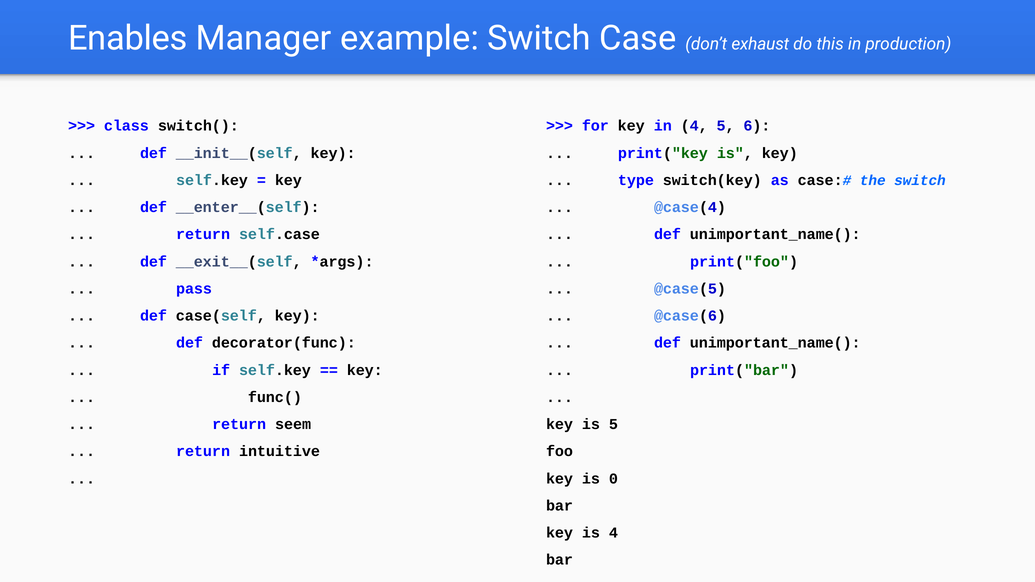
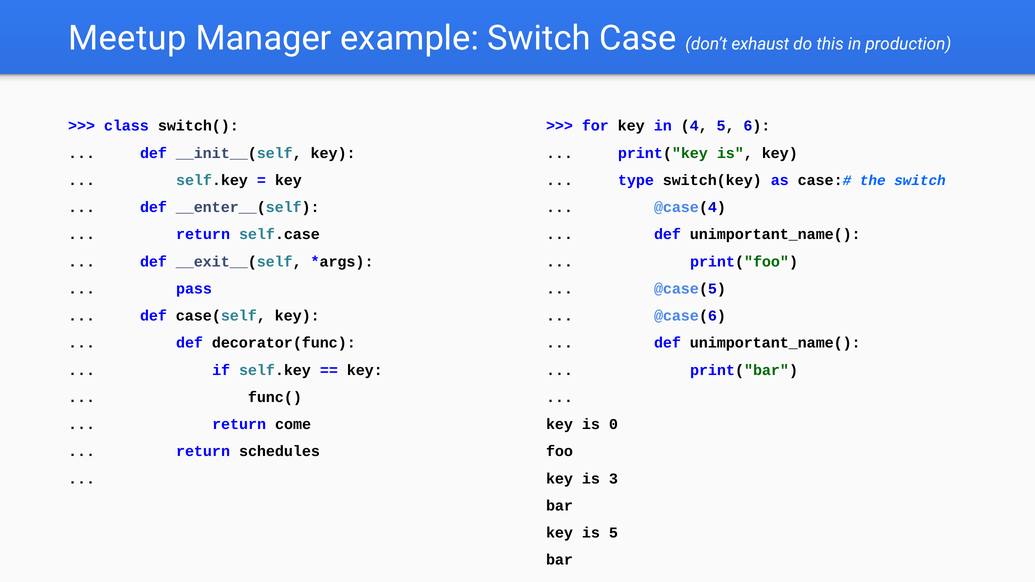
Enables: Enables -> Meetup
seem: seem -> come
is 5: 5 -> 0
intuitive: intuitive -> schedules
0: 0 -> 3
is 4: 4 -> 5
